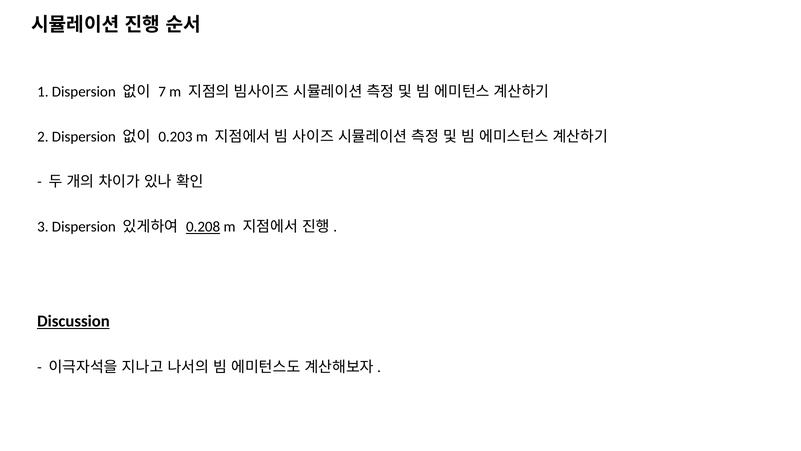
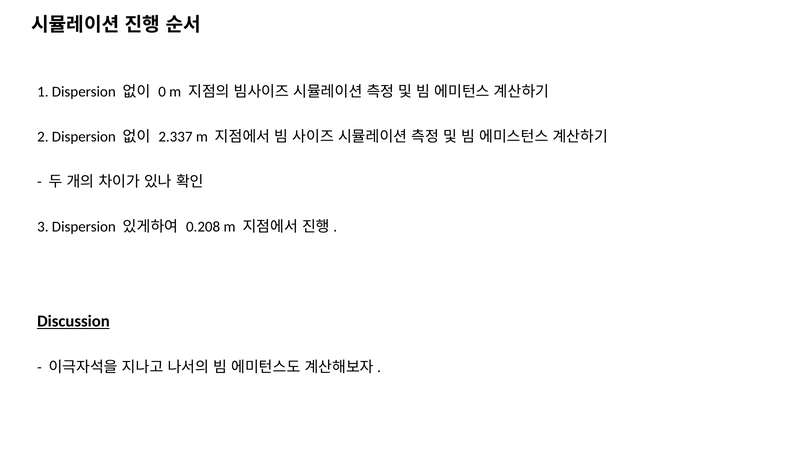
7: 7 -> 0
0.203: 0.203 -> 2.337
0.208 underline: present -> none
